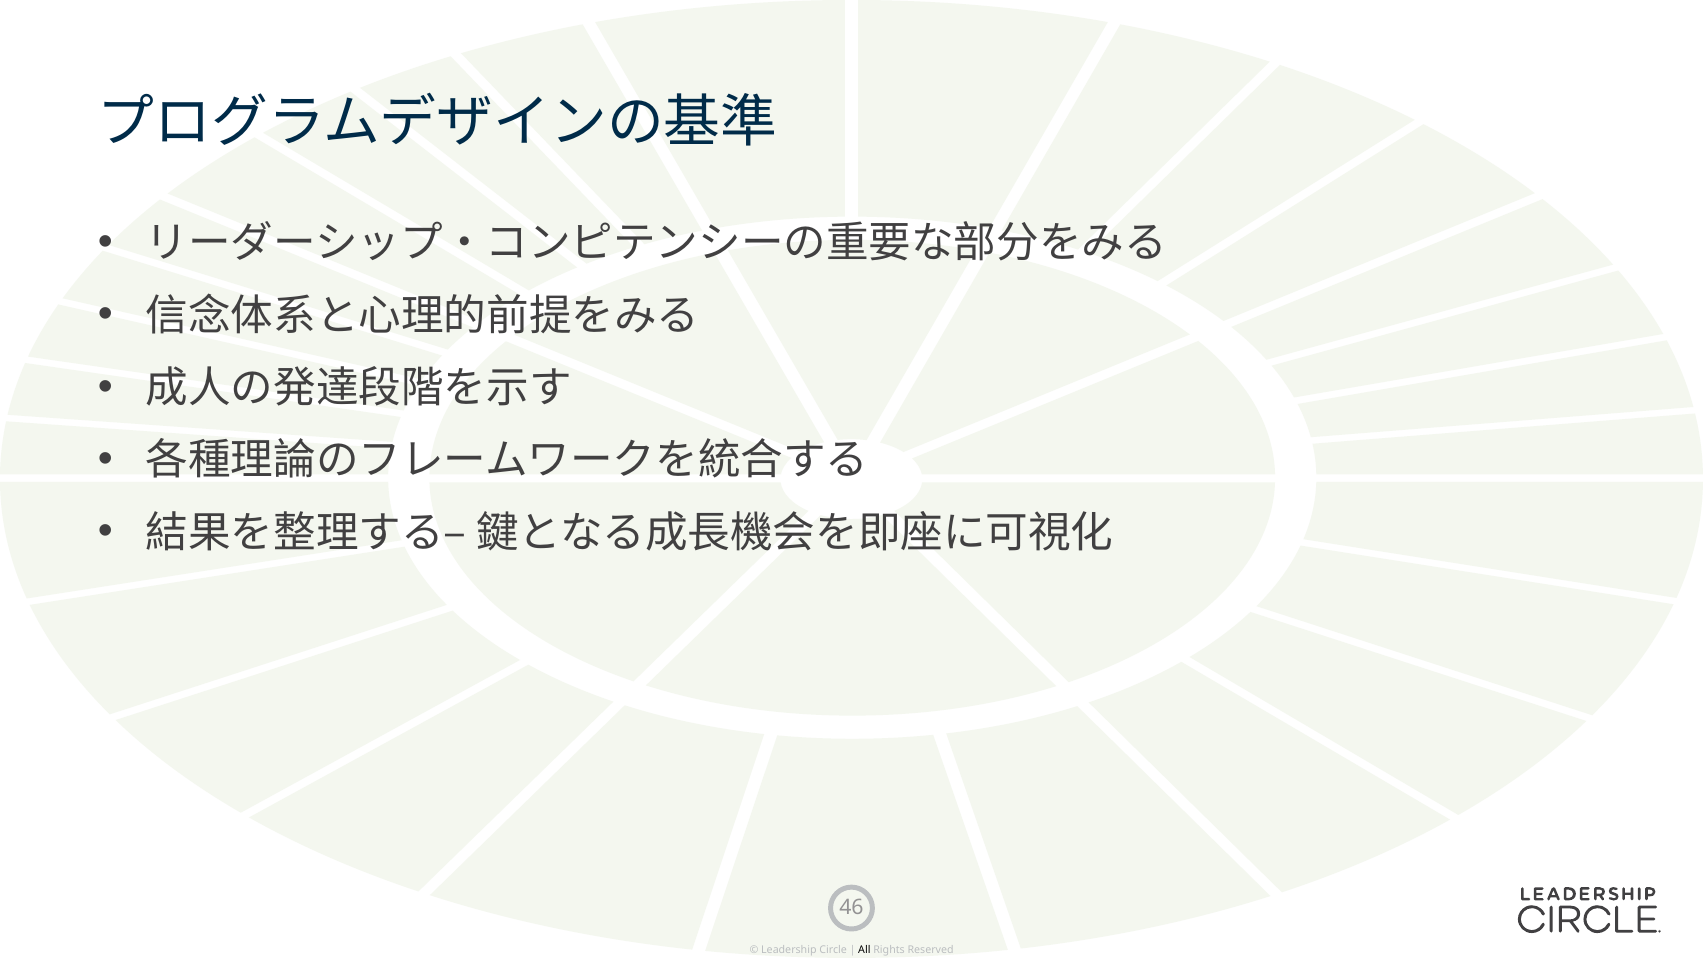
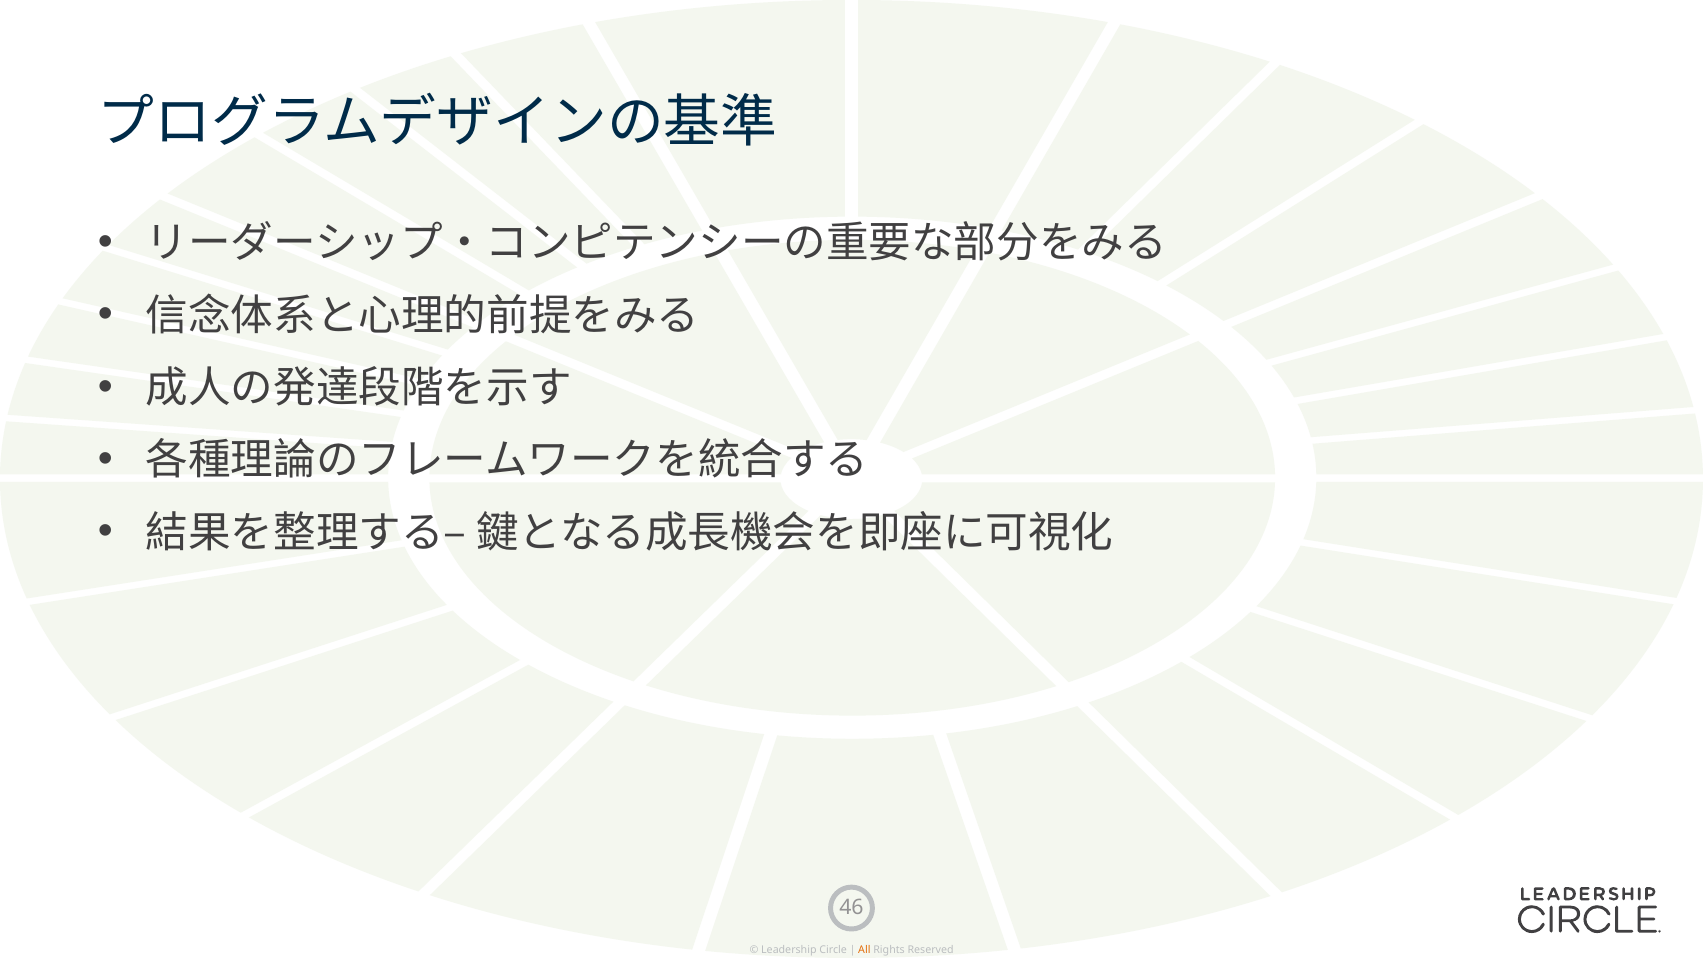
All colour: black -> orange
